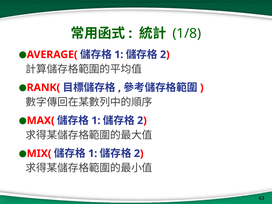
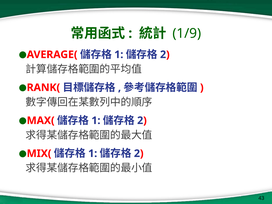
1/8: 1/8 -> 1/9
